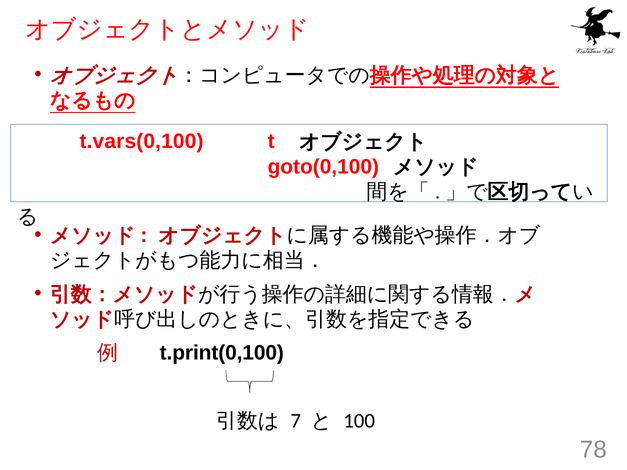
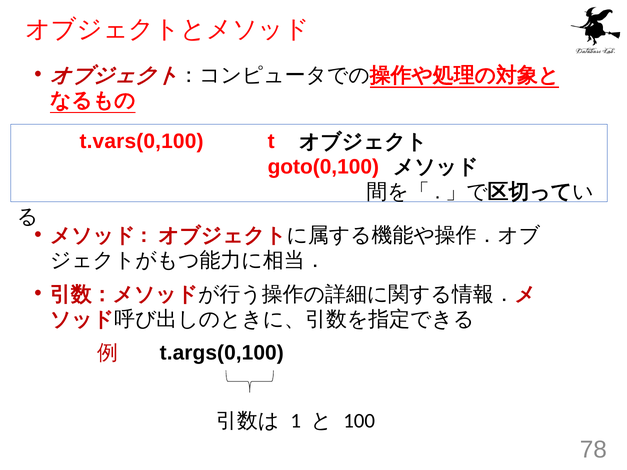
t.print(0,100: t.print(0,100 -> t.args(0,100
7: 7 -> 1
